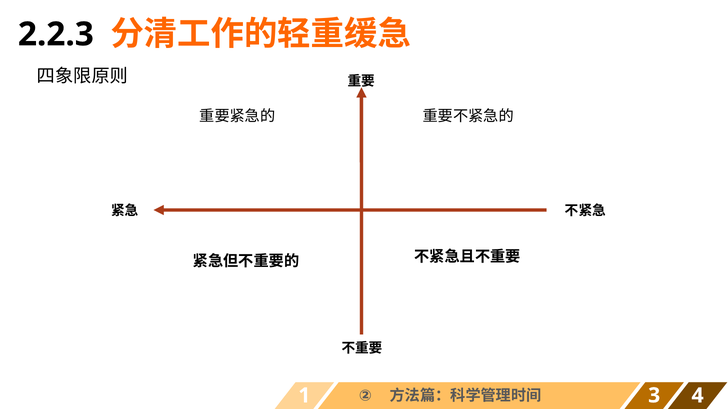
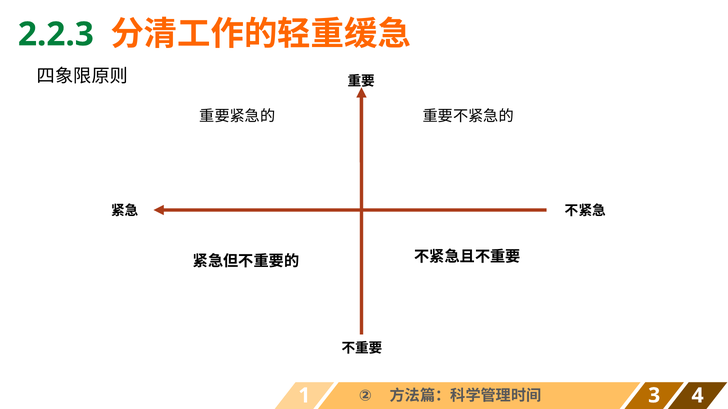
2.2.3 colour: black -> green
